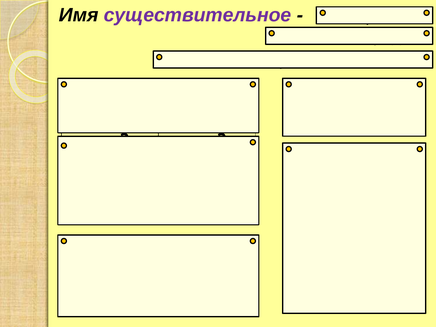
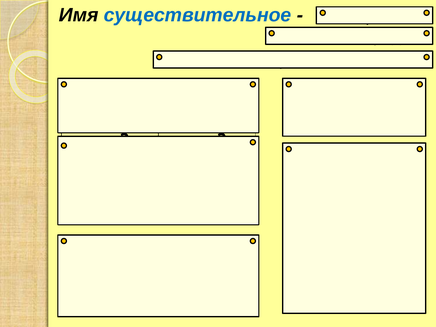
существительное colour: purple -> blue
